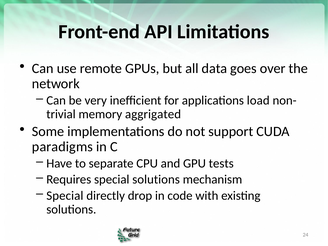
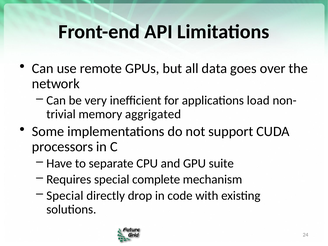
paradigms: paradigms -> processors
tests: tests -> suite
special solutions: solutions -> complete
